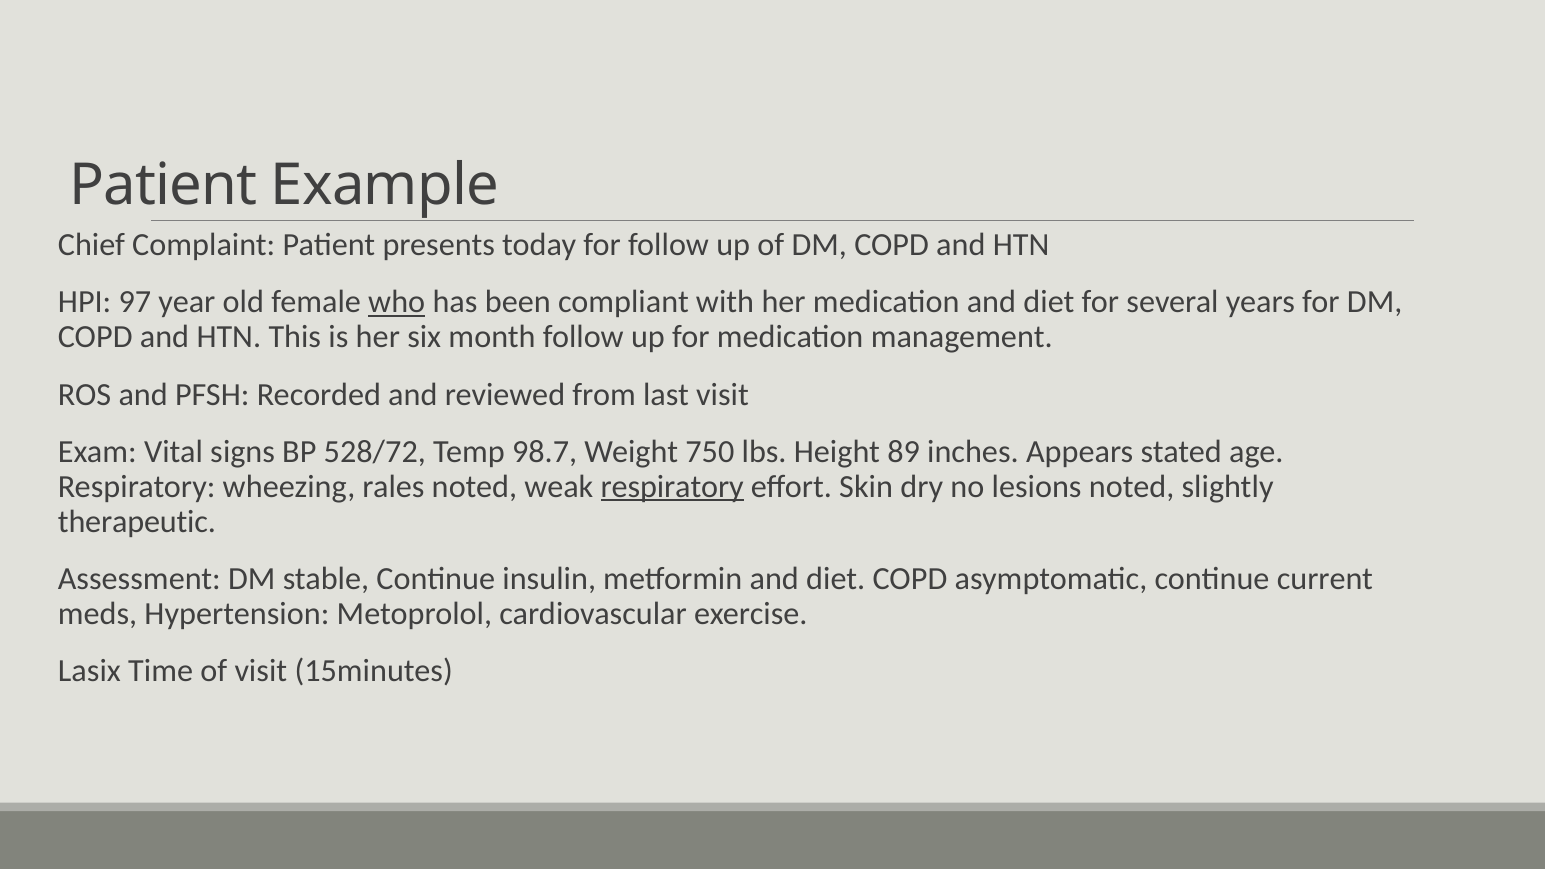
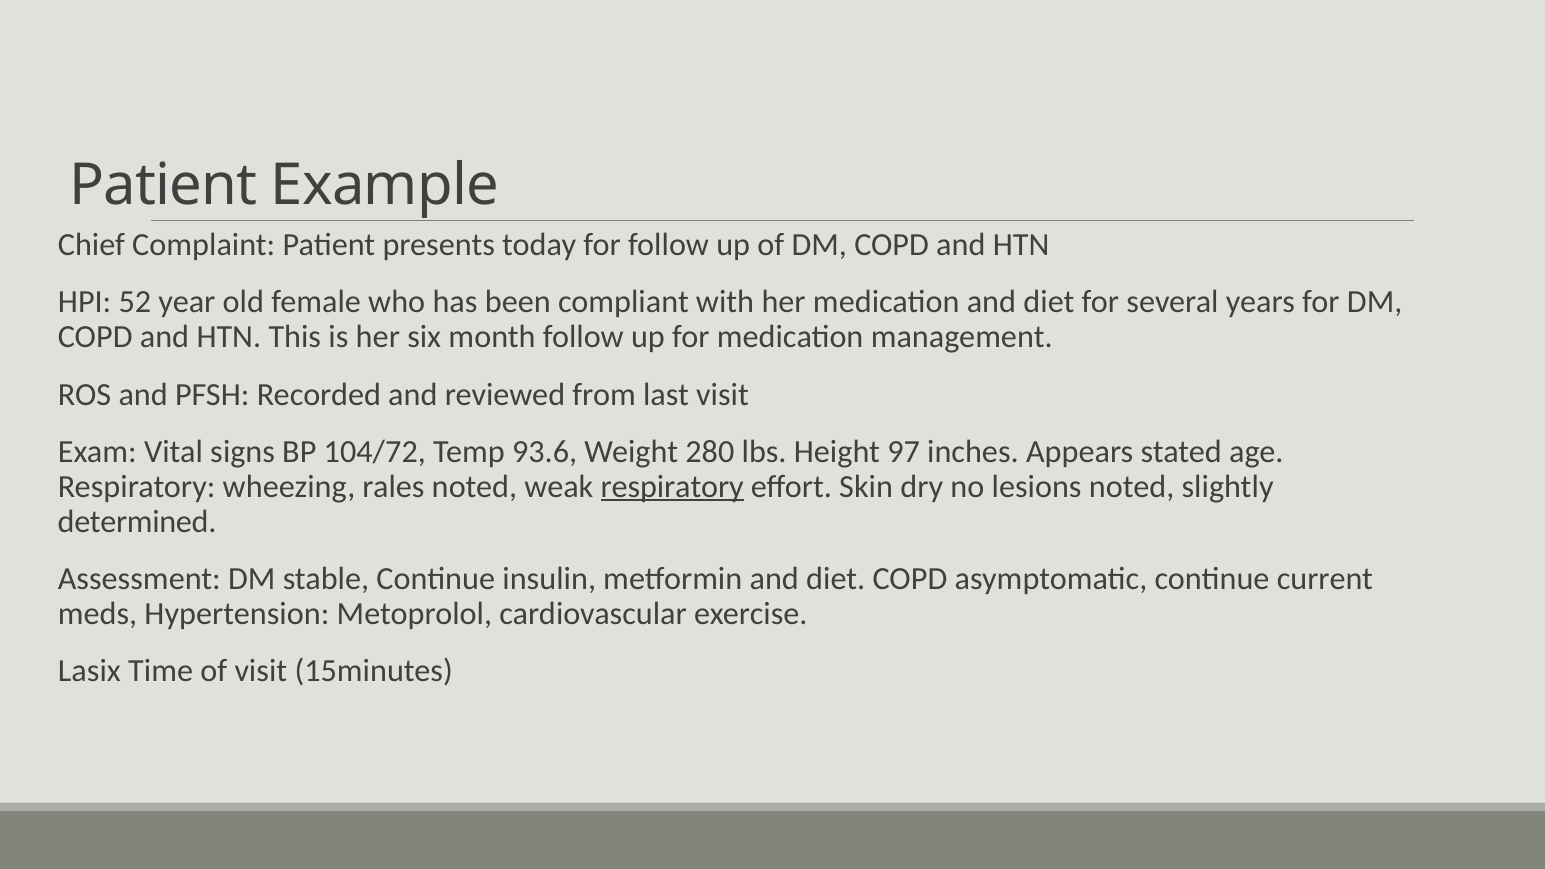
97: 97 -> 52
who underline: present -> none
528/72: 528/72 -> 104/72
98.7: 98.7 -> 93.6
750: 750 -> 280
89: 89 -> 97
therapeutic: therapeutic -> determined
